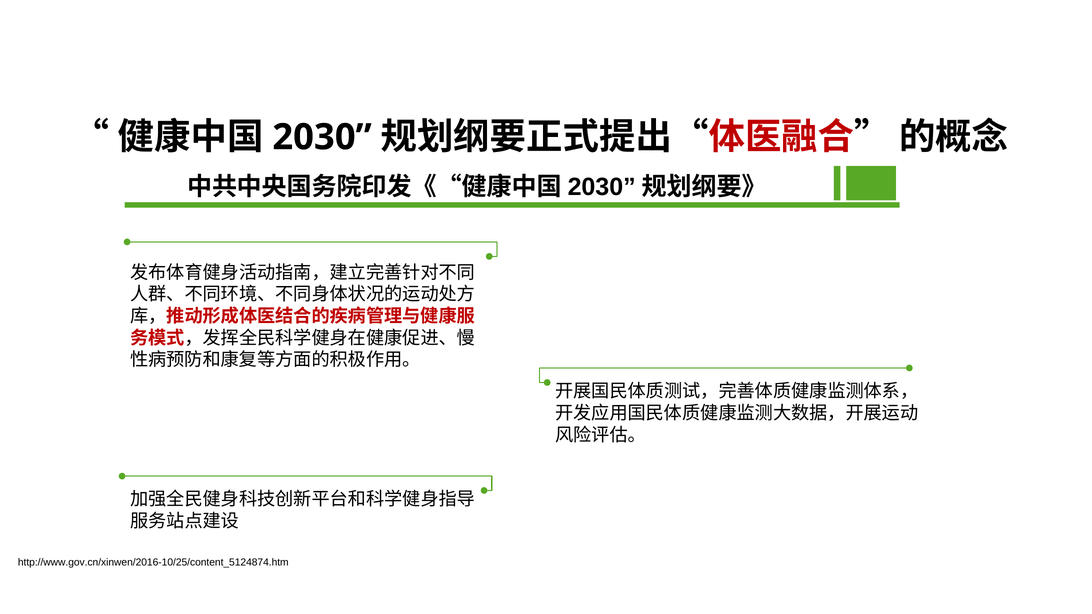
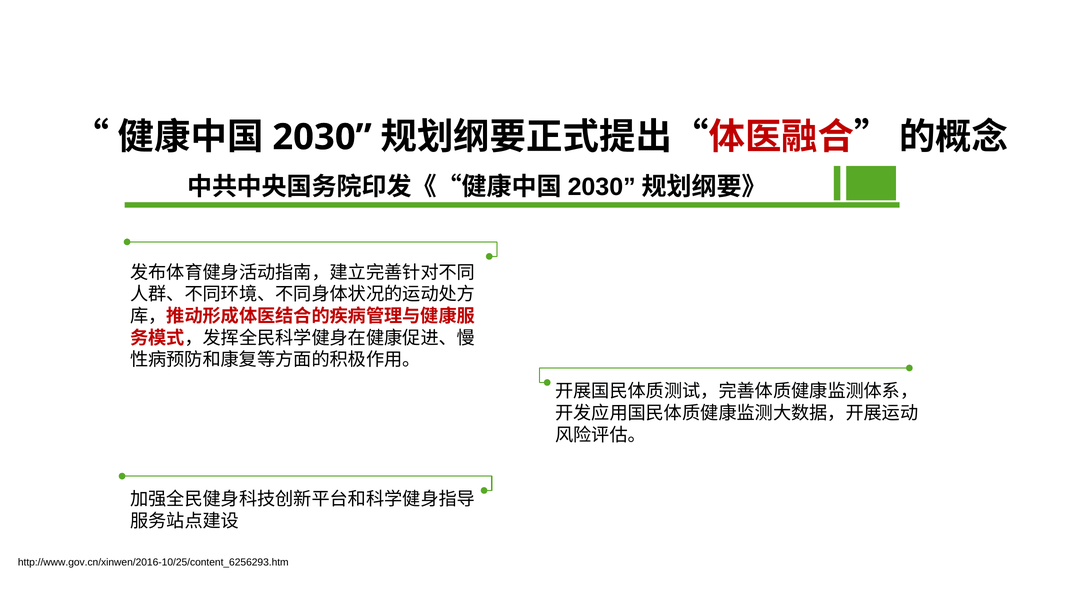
http://www.gov.cn/xinwen/2016-10/25/content_5124874.htm: http://www.gov.cn/xinwen/2016-10/25/content_5124874.htm -> http://www.gov.cn/xinwen/2016-10/25/content_6256293.htm
